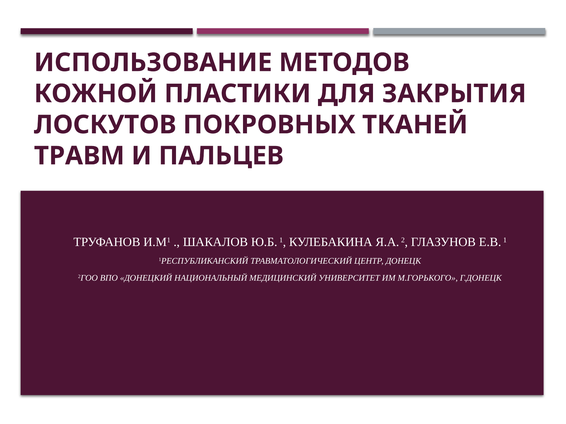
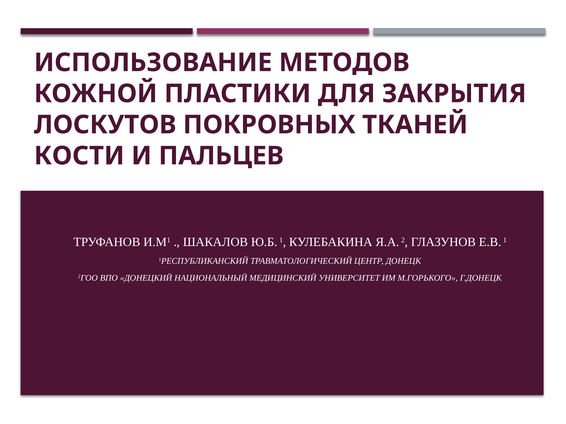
ТРАВМ: ТРАВМ -> КОСТИ
